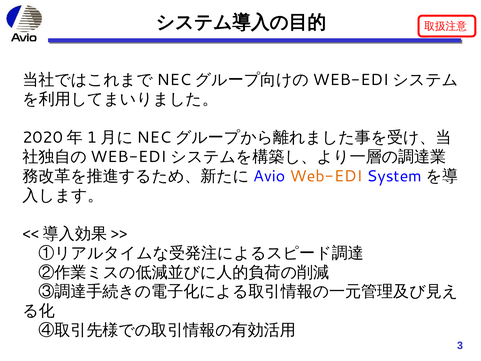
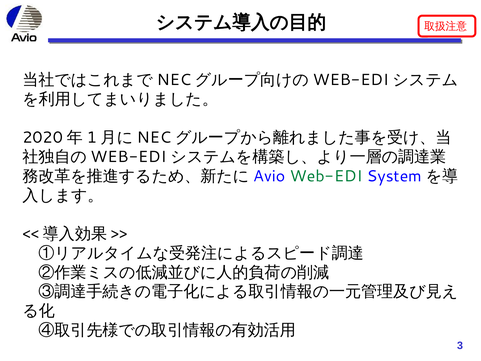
Web-EDI colour: orange -> green
